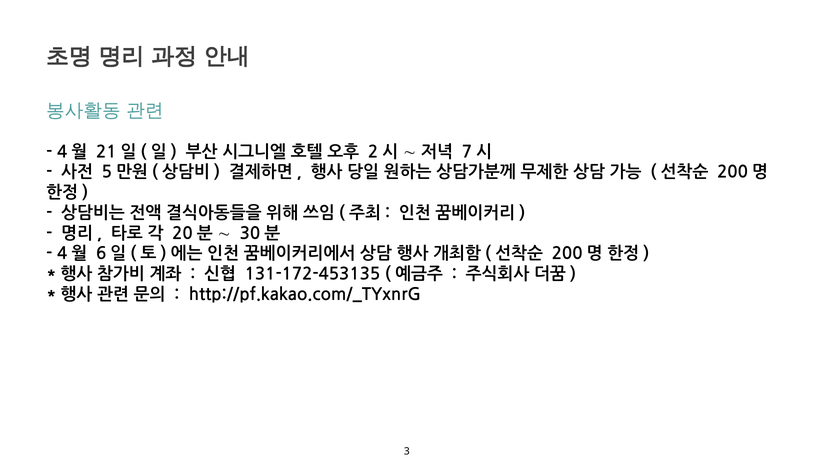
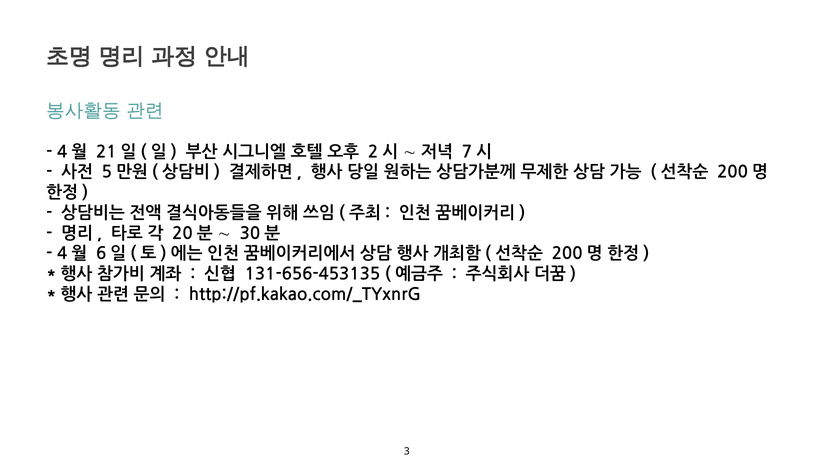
131-172-453135: 131-172-453135 -> 131-656-453135
